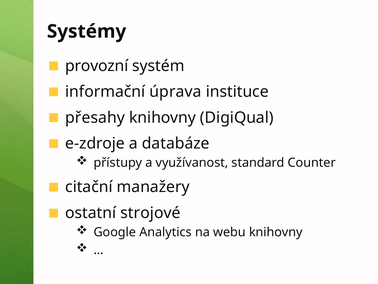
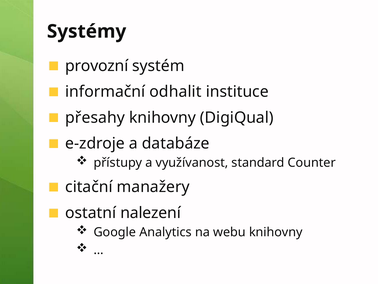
úprava: úprava -> odhalit
strojové: strojové -> nalezení
